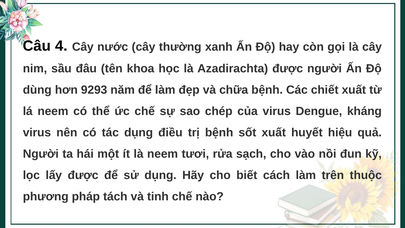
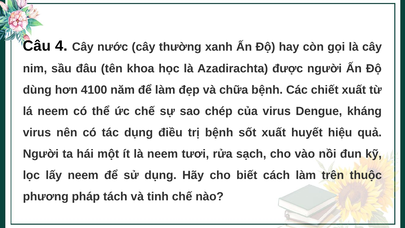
9293: 9293 -> 4100
lấy được: được -> neem
